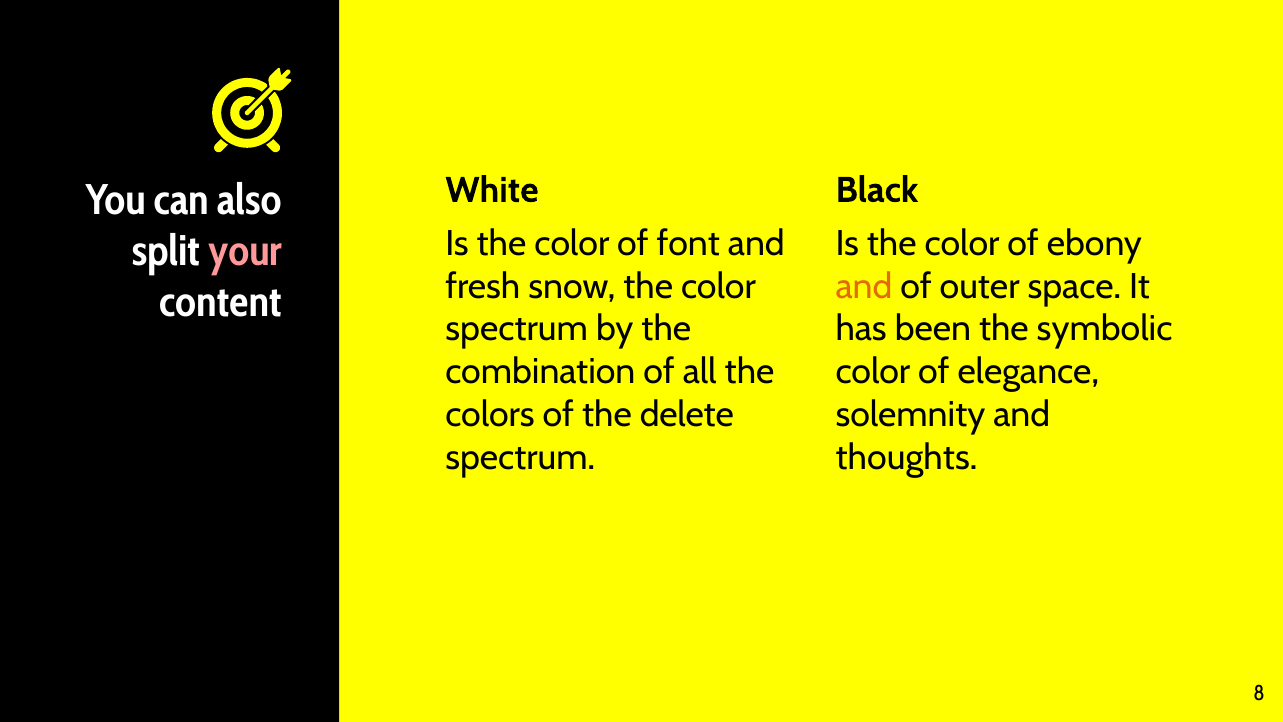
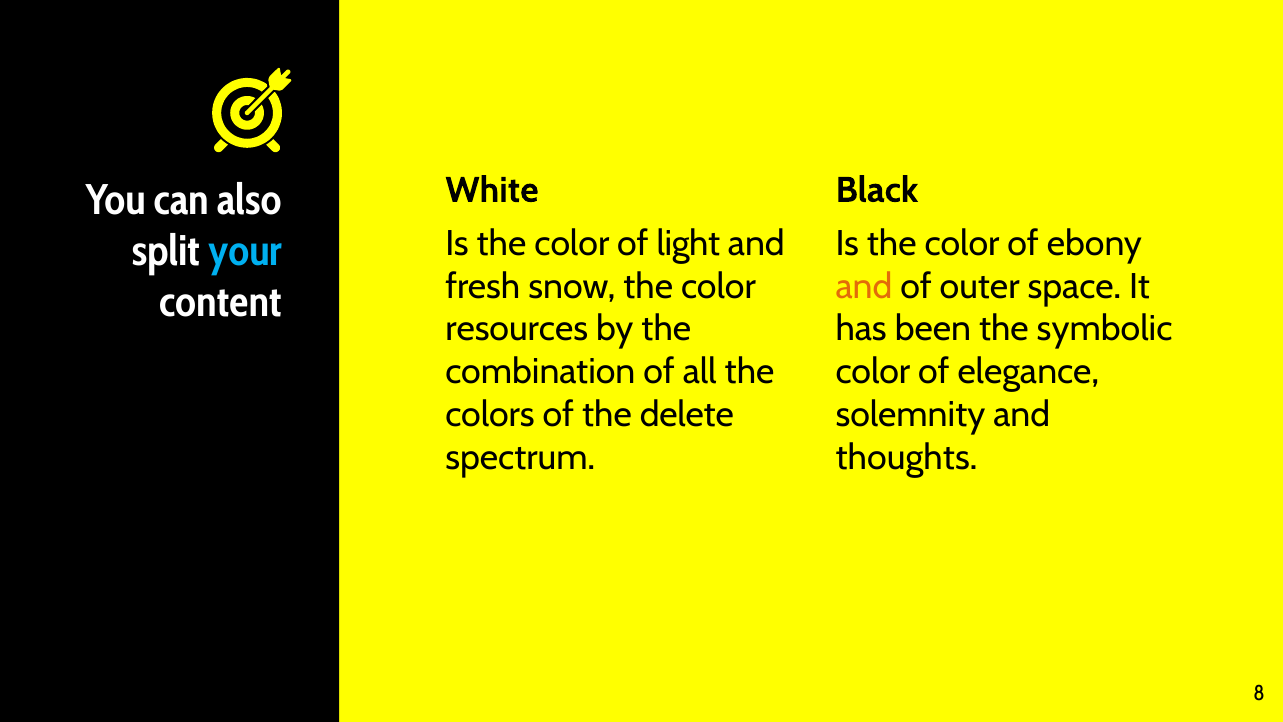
font: font -> light
your colour: pink -> light blue
spectrum at (517, 329): spectrum -> resources
